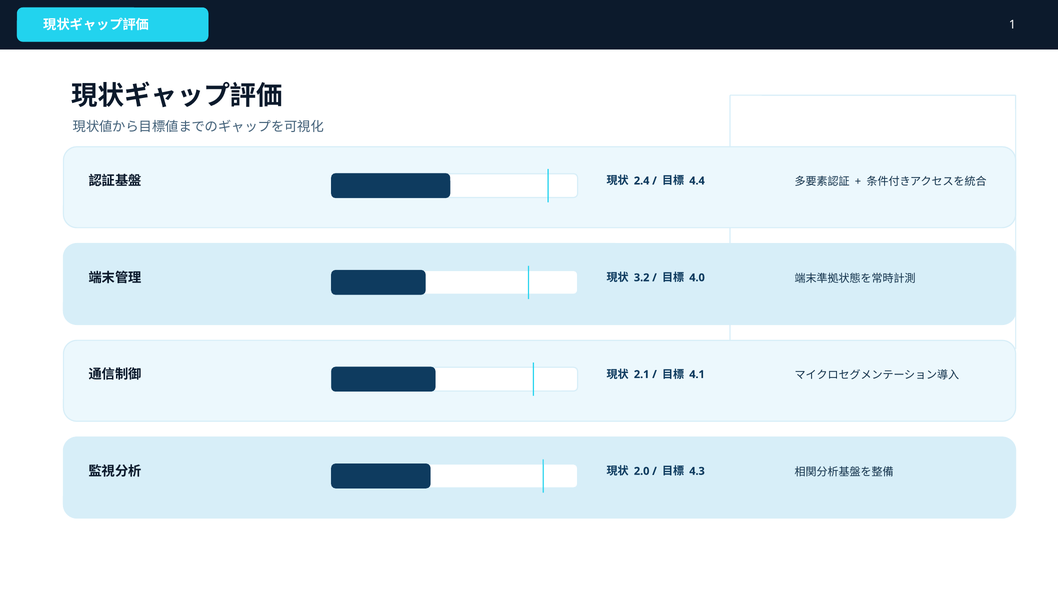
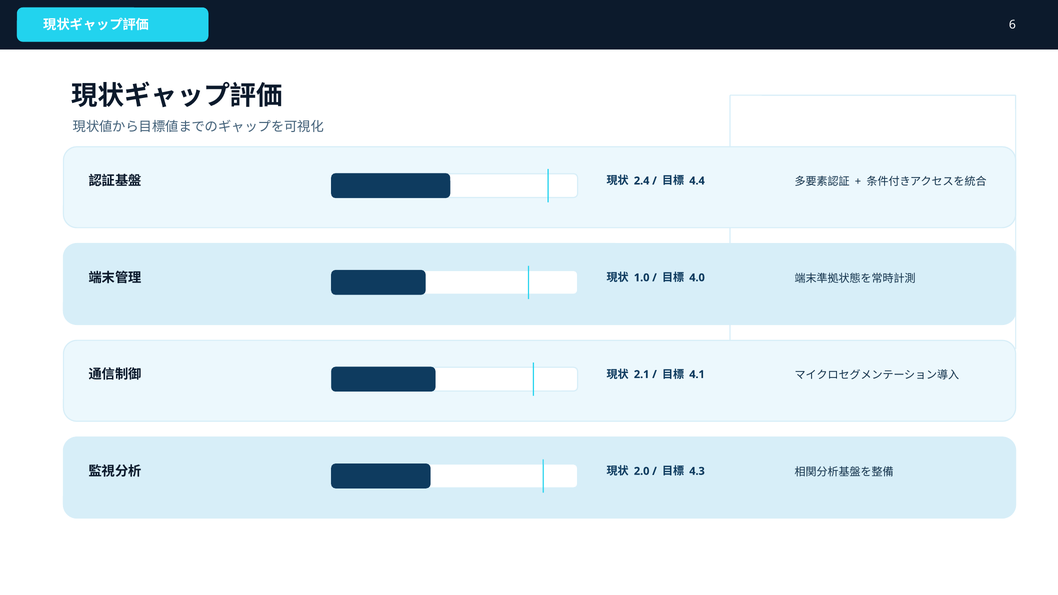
1: 1 -> 6
3.2: 3.2 -> 1.0
